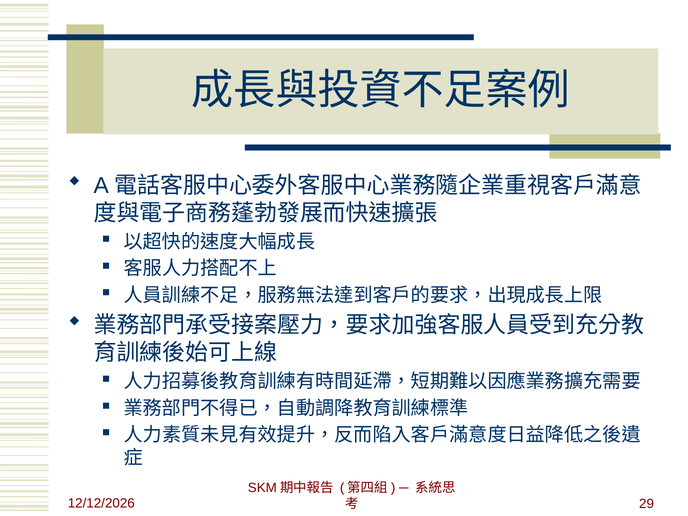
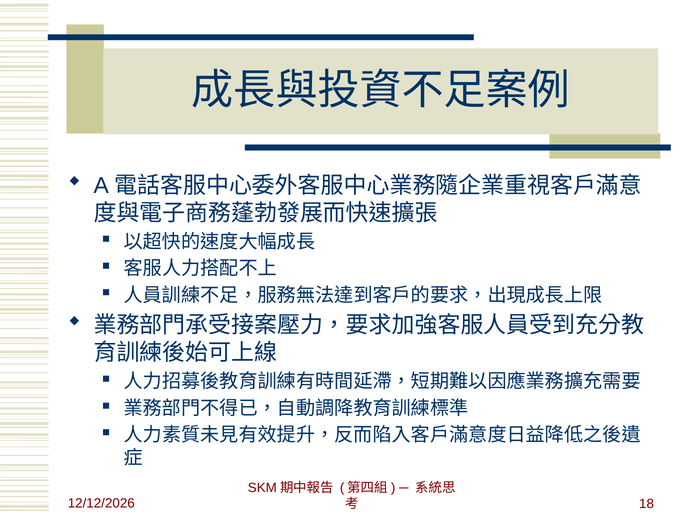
29: 29 -> 18
